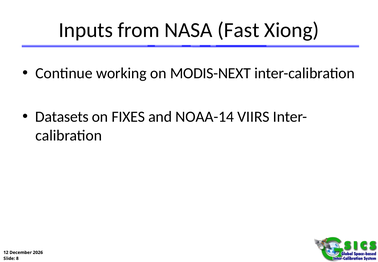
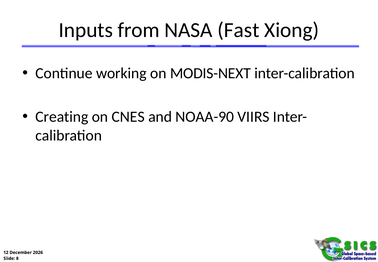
Datasets: Datasets -> Creating
FIXES: FIXES -> CNES
NOAA-14: NOAA-14 -> NOAA-90
